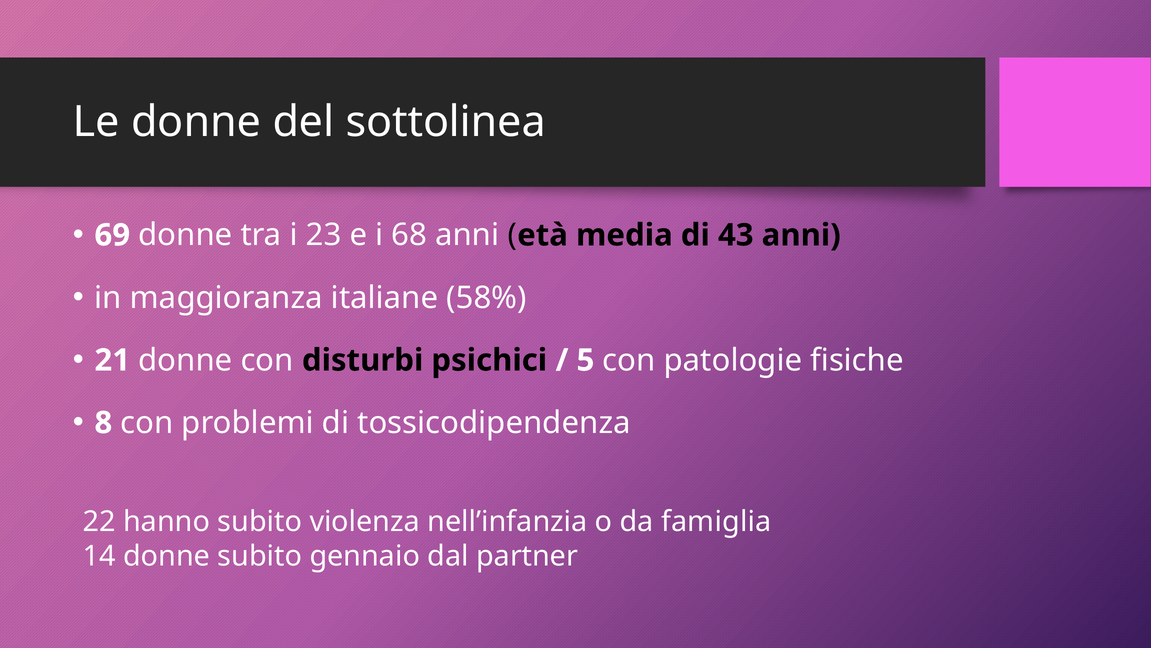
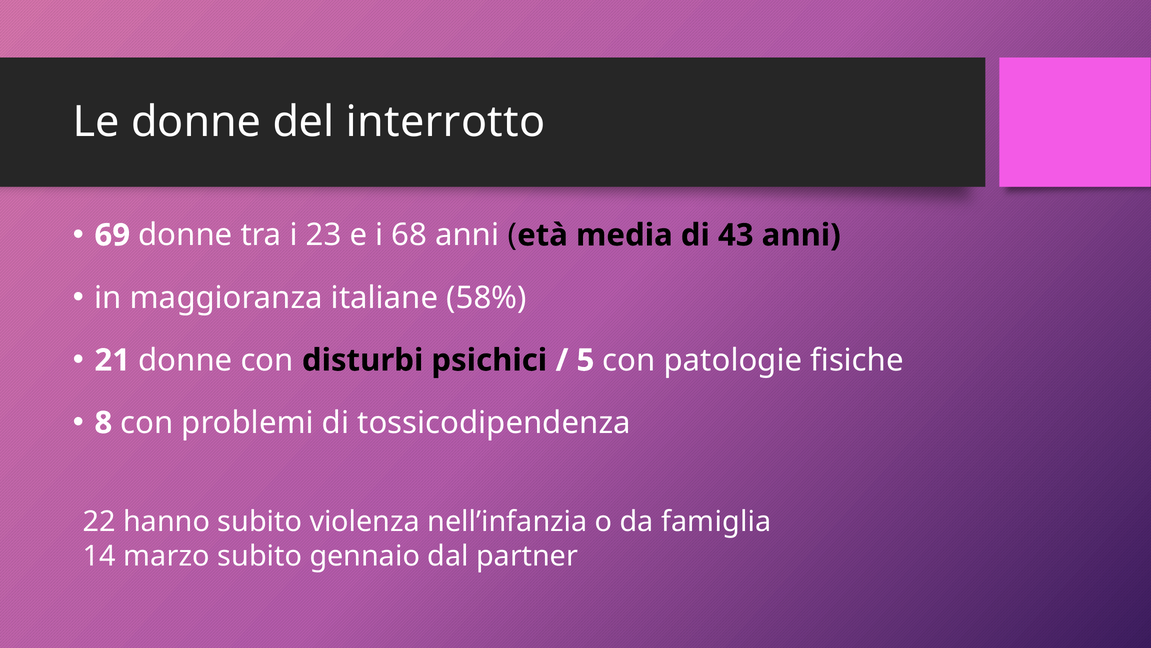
sottolinea: sottolinea -> interrotto
14 donne: donne -> marzo
